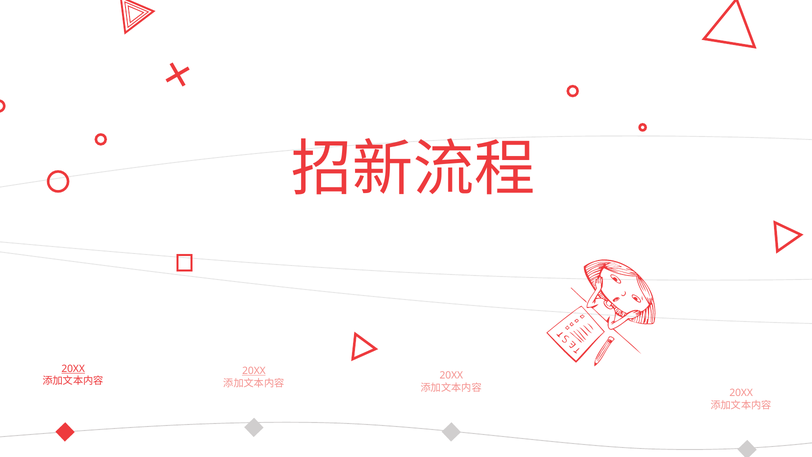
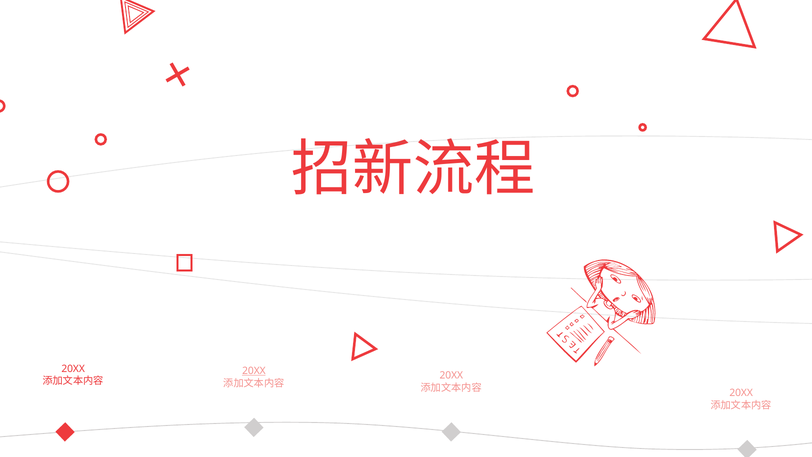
20XX at (73, 369) underline: present -> none
